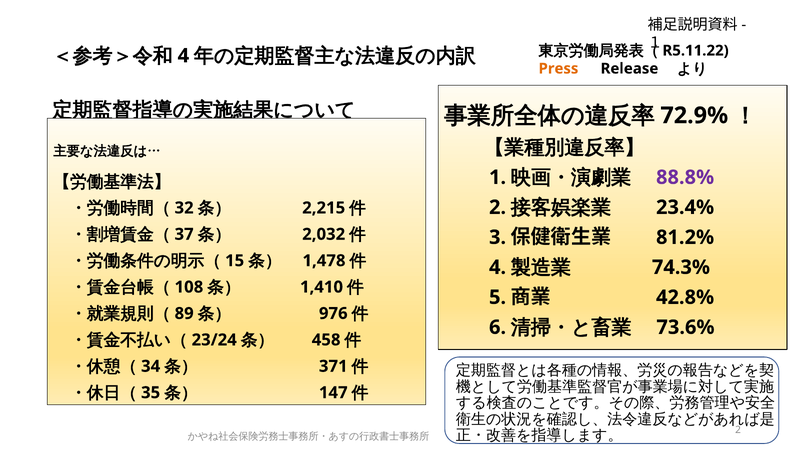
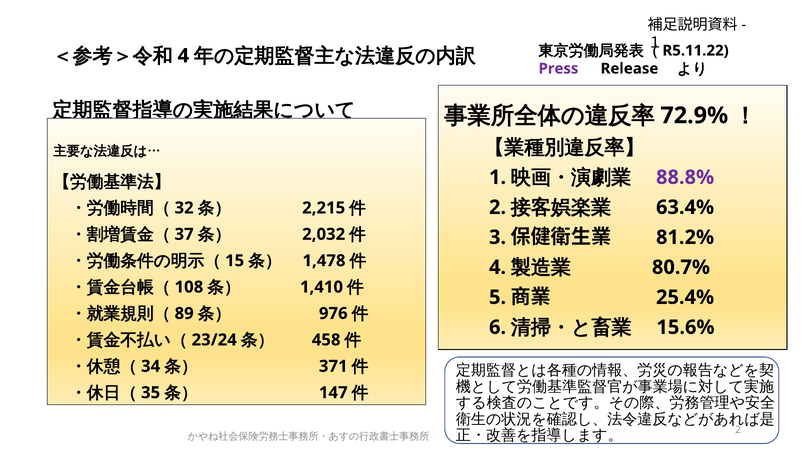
Press colour: orange -> purple
23.4%: 23.4% -> 63.4%
74.3%: 74.3% -> 80.7%
42.8%: 42.8% -> 25.4%
73.6%: 73.6% -> 15.6%
